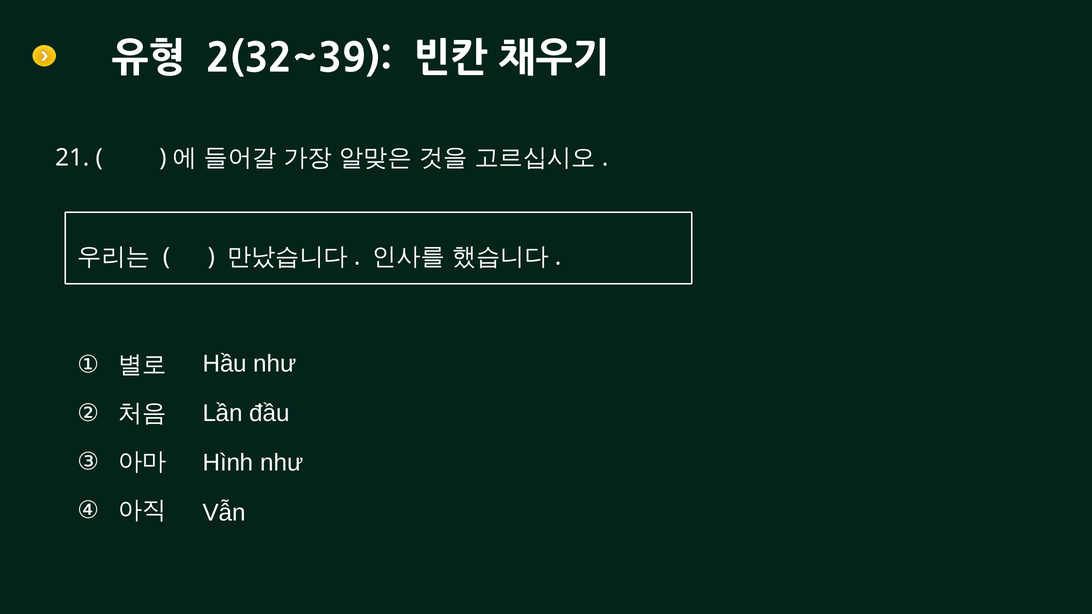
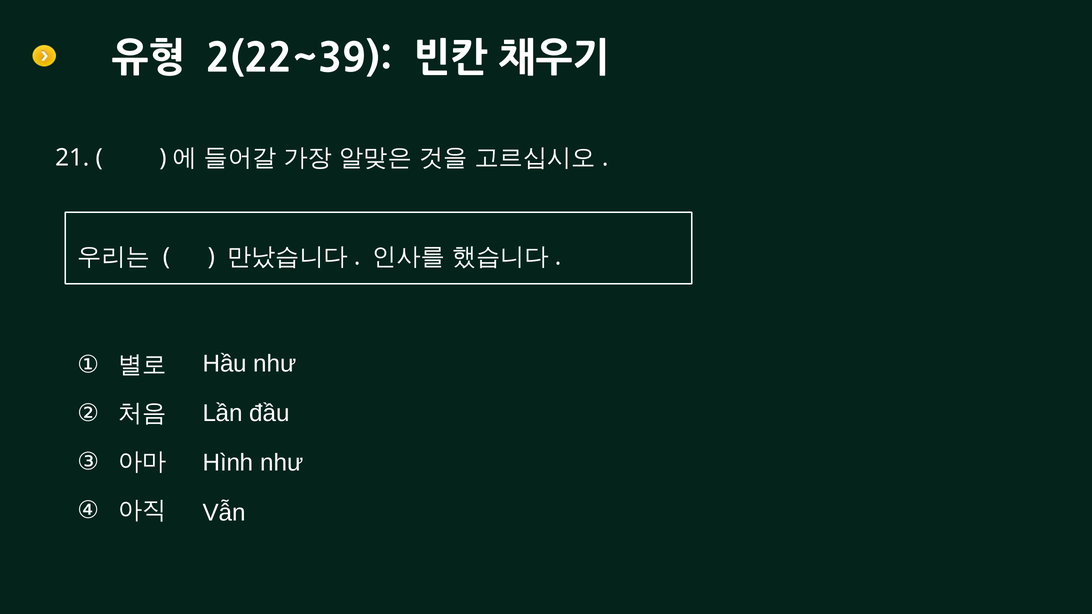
2(32~39: 2(32~39 -> 2(22~39
